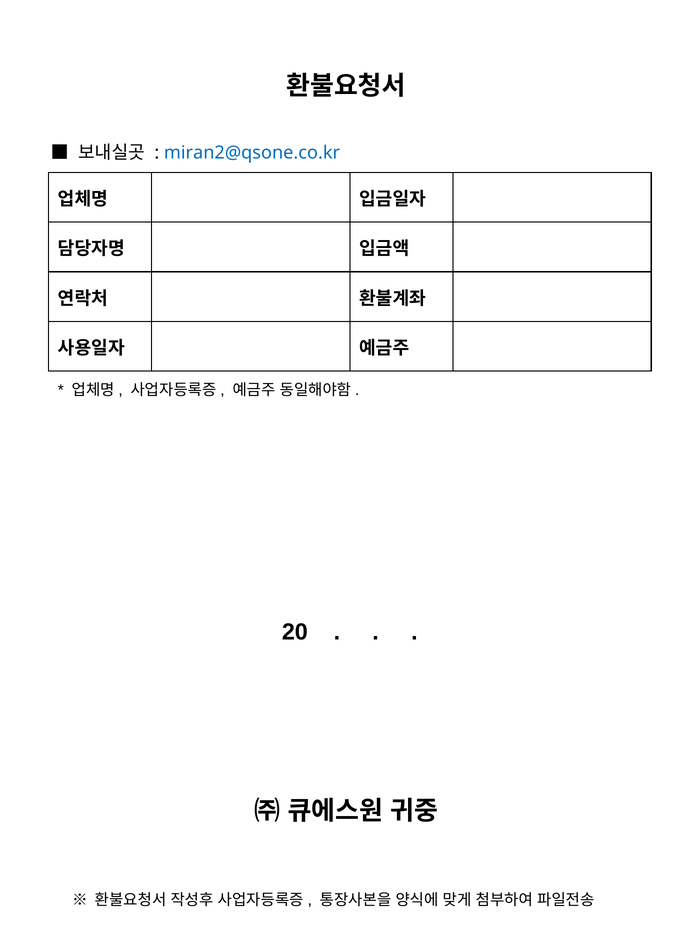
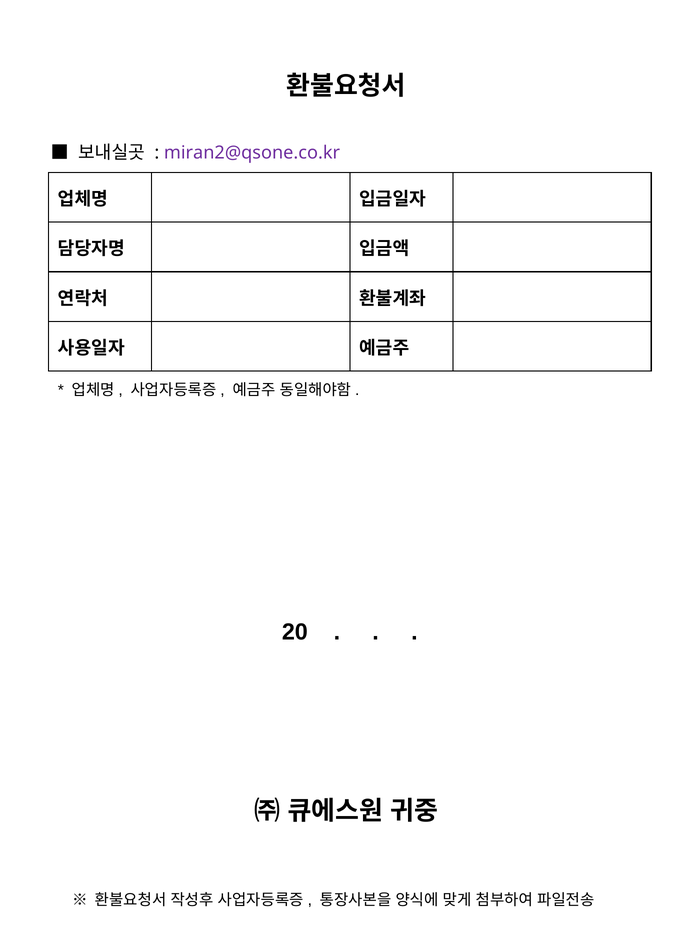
miran2@qsone.co.kr colour: blue -> purple
